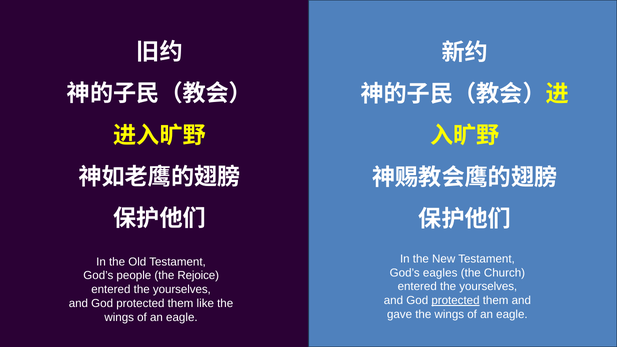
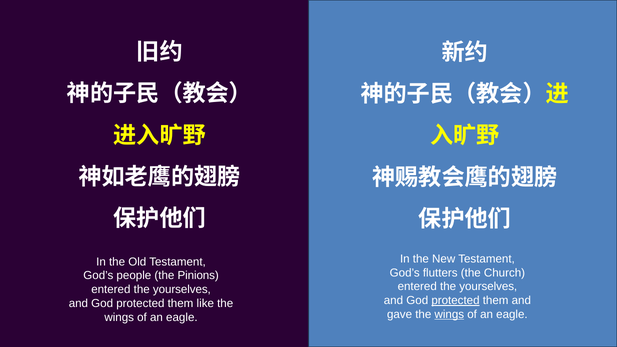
eagles: eagles -> flutters
Rejoice: Rejoice -> Pinions
wings at (449, 314) underline: none -> present
